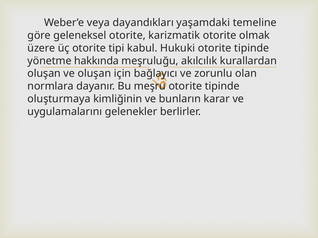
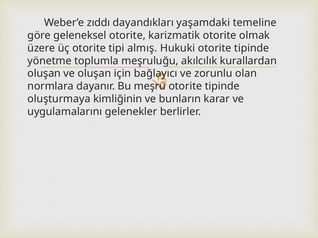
veya: veya -> zıddı
kabul: kabul -> almış
hakkında: hakkında -> toplumla
